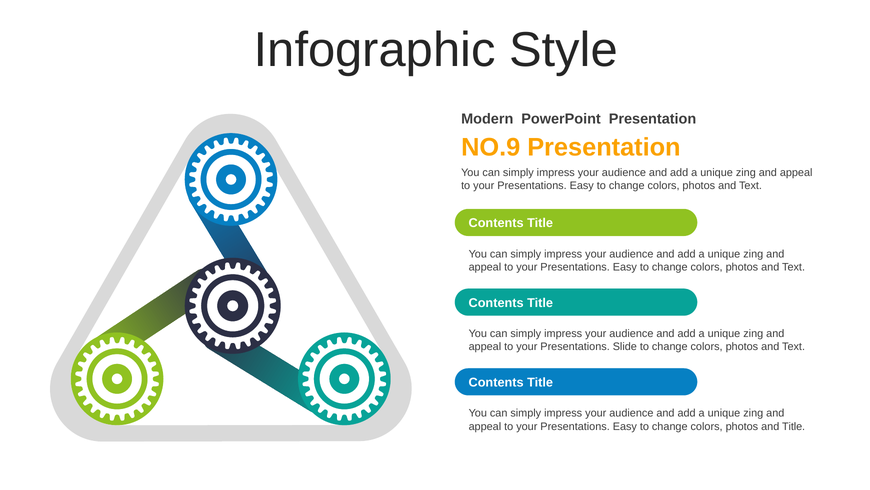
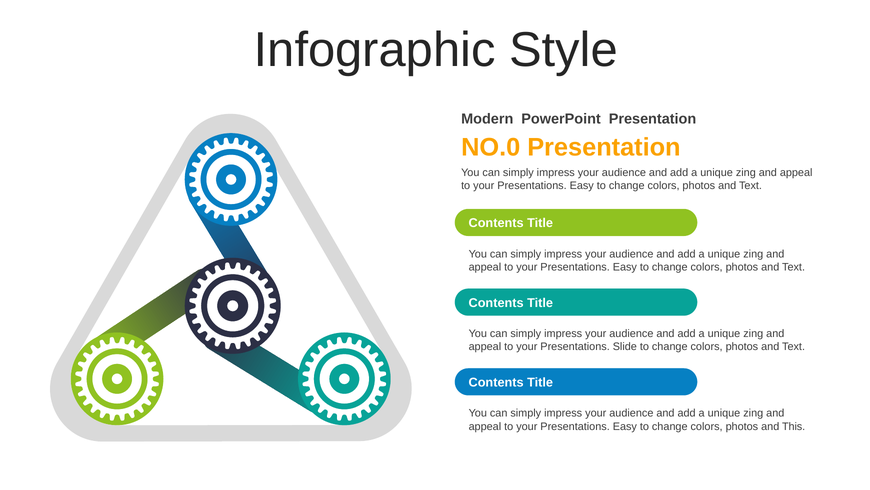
NO.9: NO.9 -> NO.0
and Title: Title -> This
